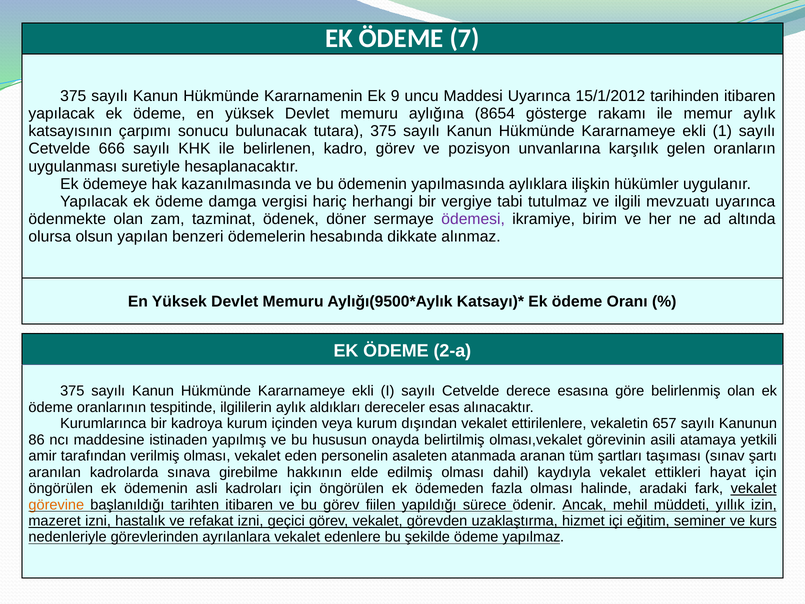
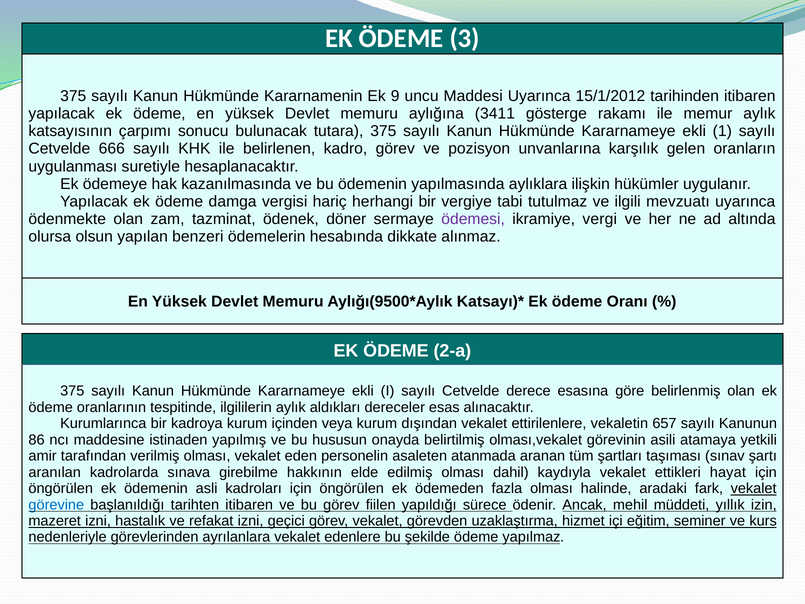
7: 7 -> 3
8654: 8654 -> 3411
birim: birim -> vergi
görevine colour: orange -> blue
